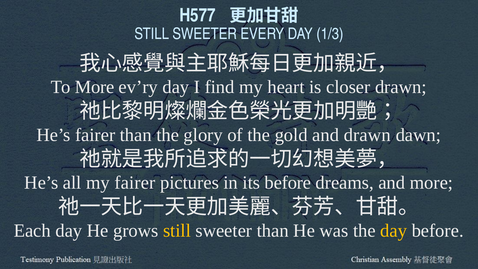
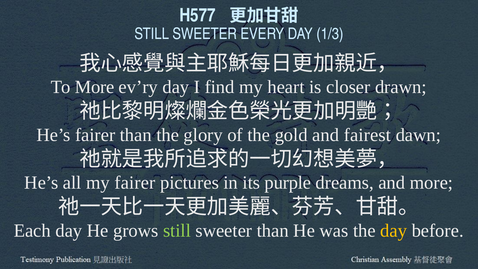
and drawn: drawn -> fairest
its before: before -> purple
still at (177, 231) colour: yellow -> light green
